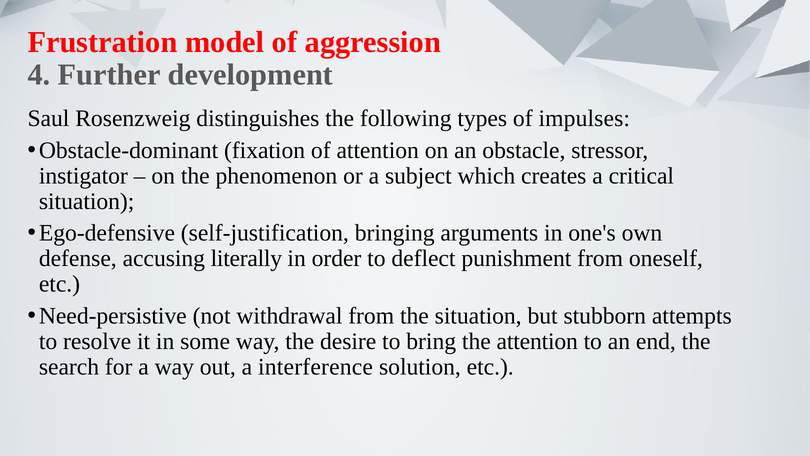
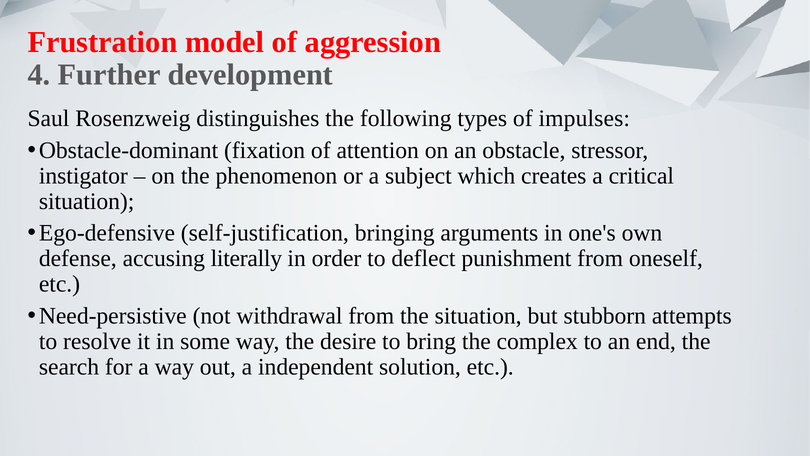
the attention: attention -> complex
interference: interference -> independent
